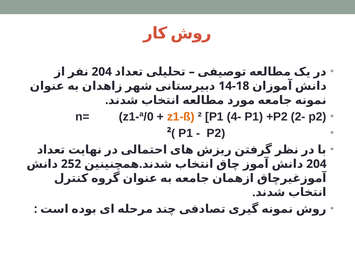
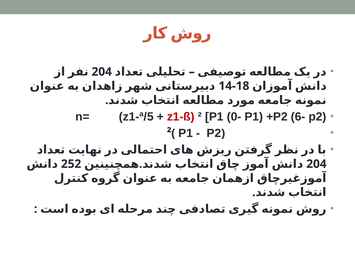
z1-ª/0: z1-ª/0 -> z1-ª/5
z1-ß colour: orange -> red
4-: 4- -> 0-
2-: 2- -> 6-
